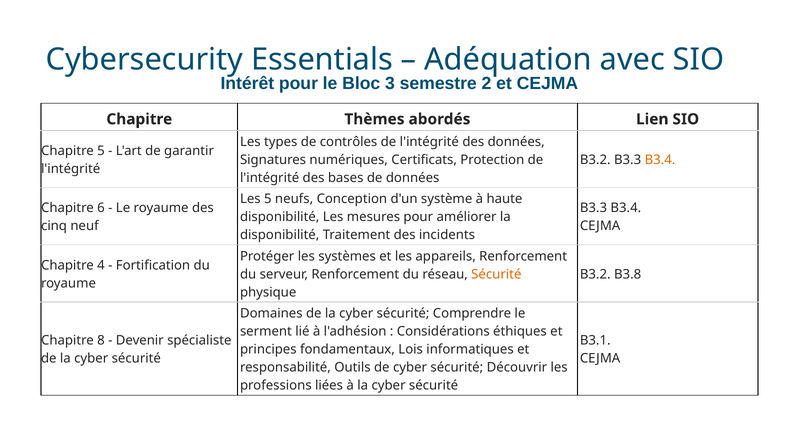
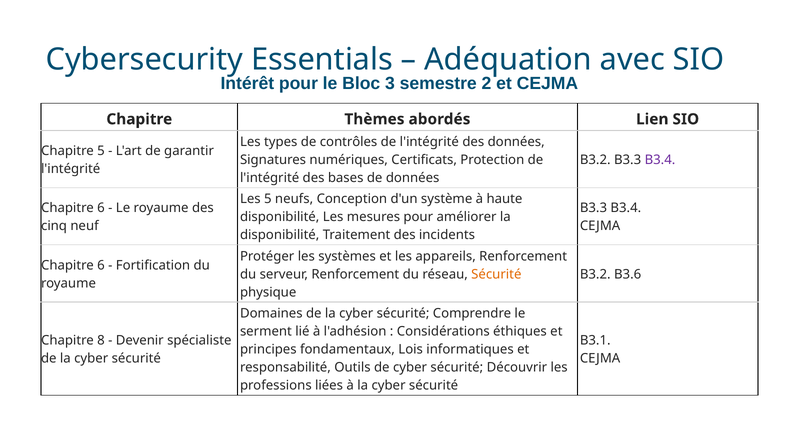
B3.4 at (660, 160) colour: orange -> purple
4 at (101, 265): 4 -> 6
B3.8: B3.8 -> B3.6
